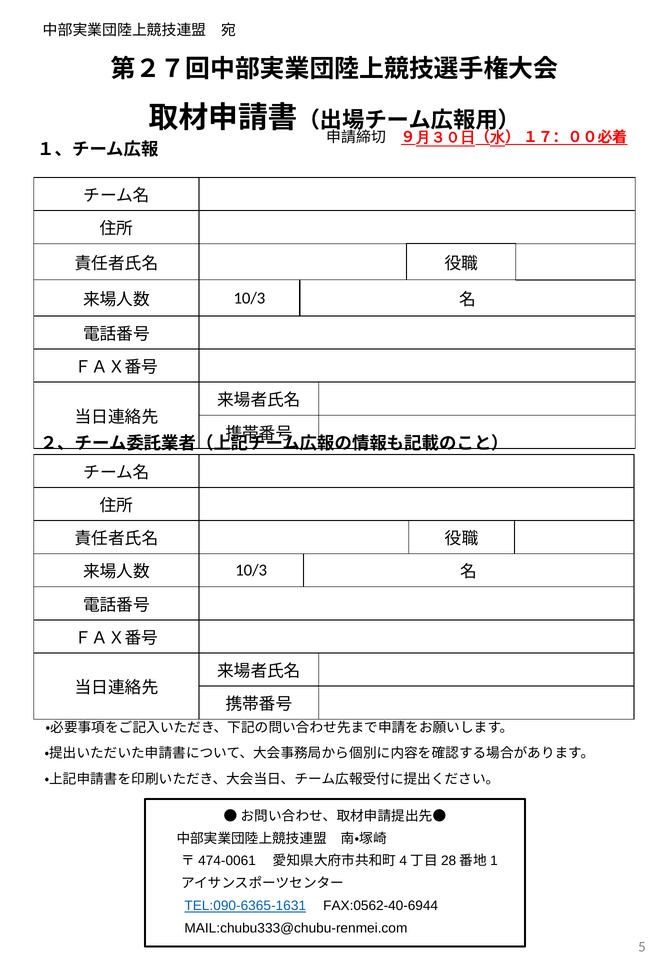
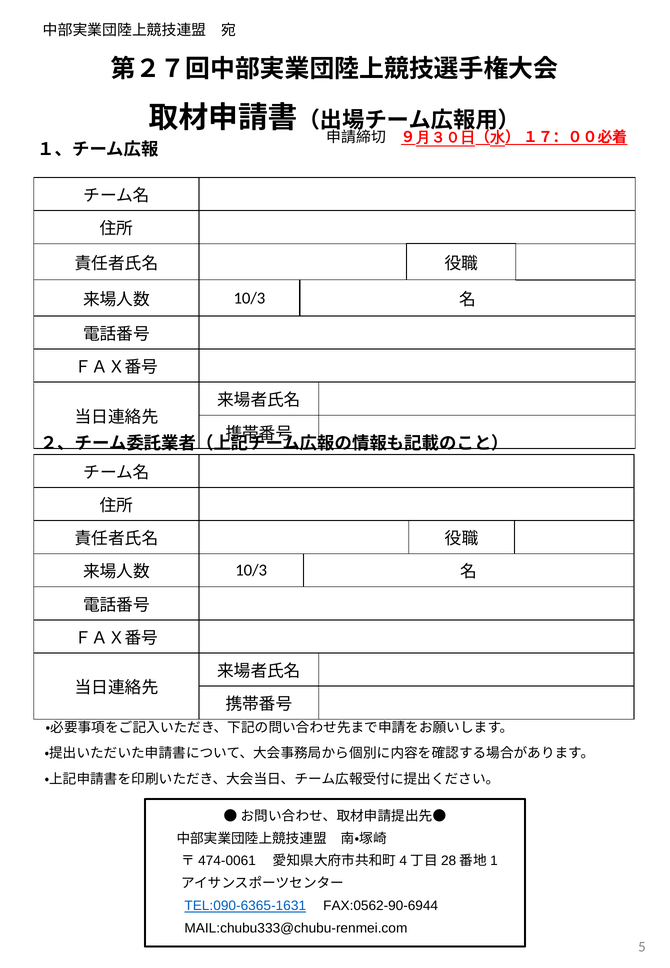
FAX:0562-40-6944: FAX:0562-40-6944 -> FAX:0562-90-6944
